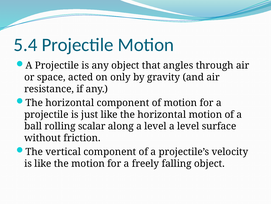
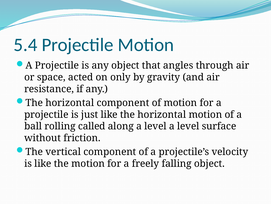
scalar: scalar -> called
